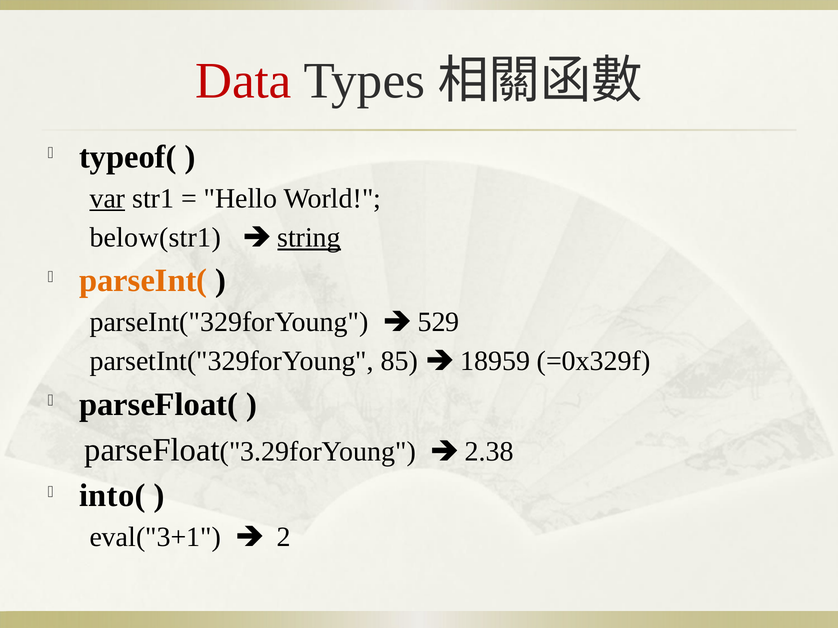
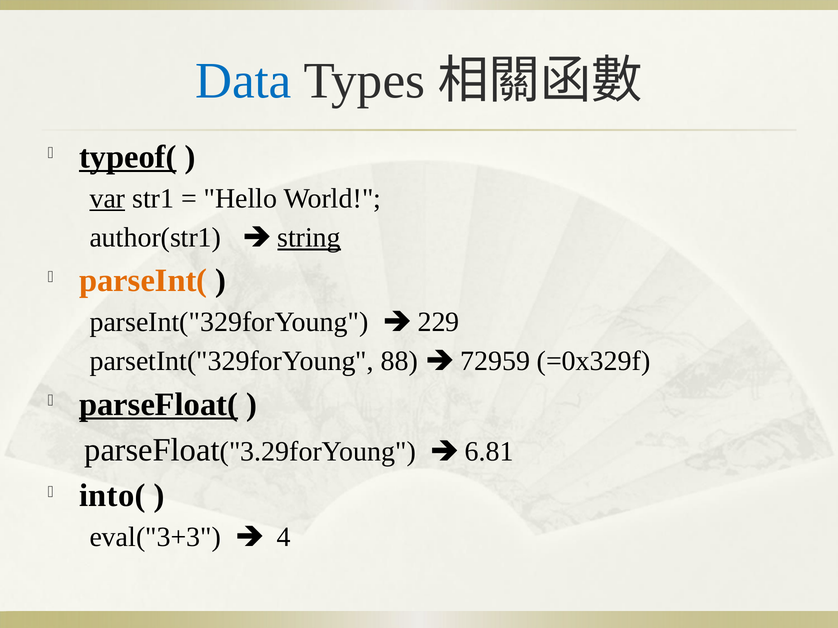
Data colour: red -> blue
typeof( underline: none -> present
below(str1: below(str1 -> author(str1
529: 529 -> 229
85: 85 -> 88
18959: 18959 -> 72959
parseFloat( underline: none -> present
2.38: 2.38 -> 6.81
eval("3+1: eval("3+1 -> eval("3+3
2: 2 -> 4
